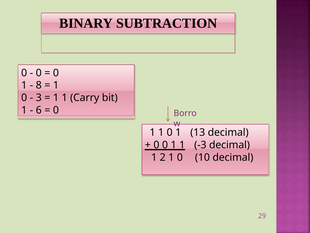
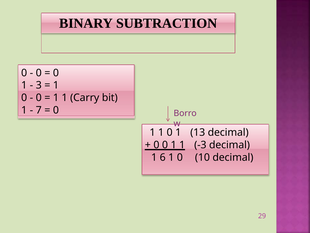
8: 8 -> 3
3 at (39, 98): 3 -> 0
6: 6 -> 7
2: 2 -> 6
